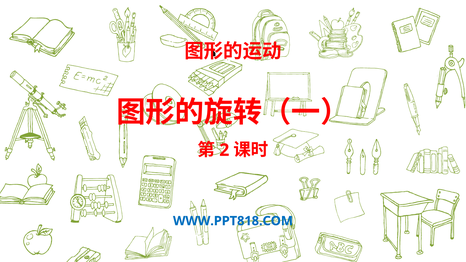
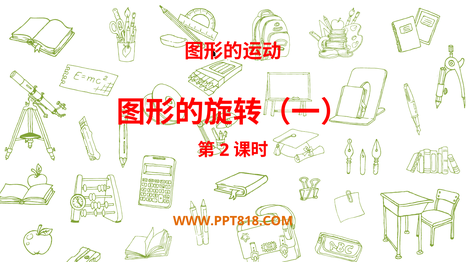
WWW.PPT818.COM colour: blue -> orange
